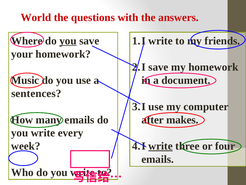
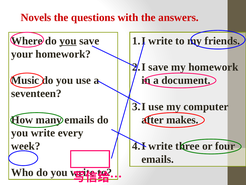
World: World -> Novels
sentences: sentences -> seventeen
write at (161, 146) underline: present -> none
